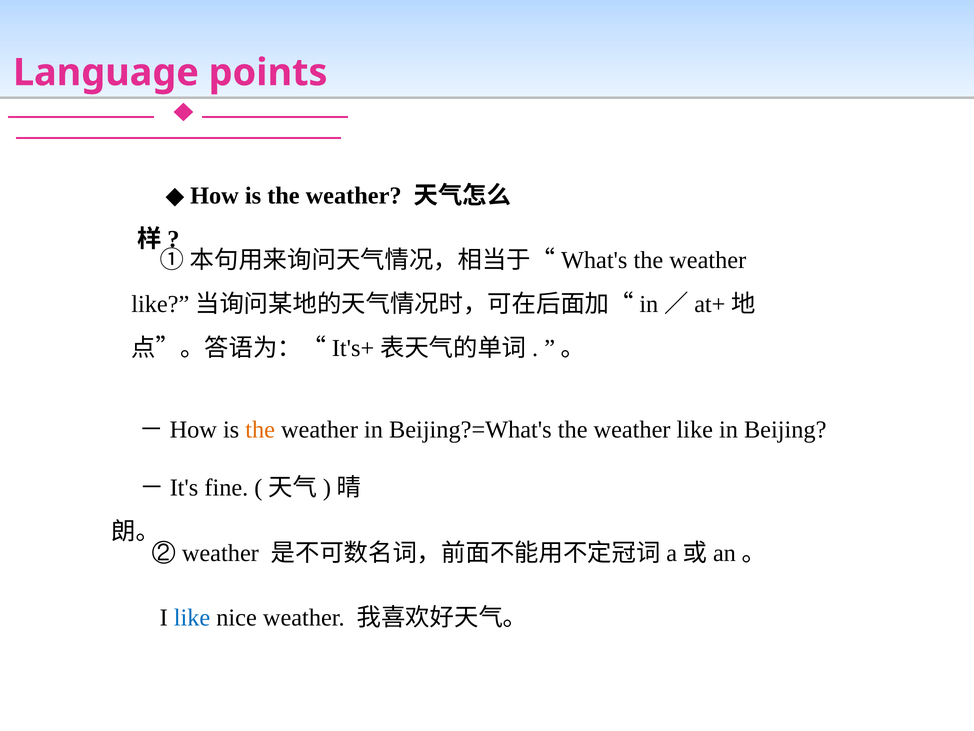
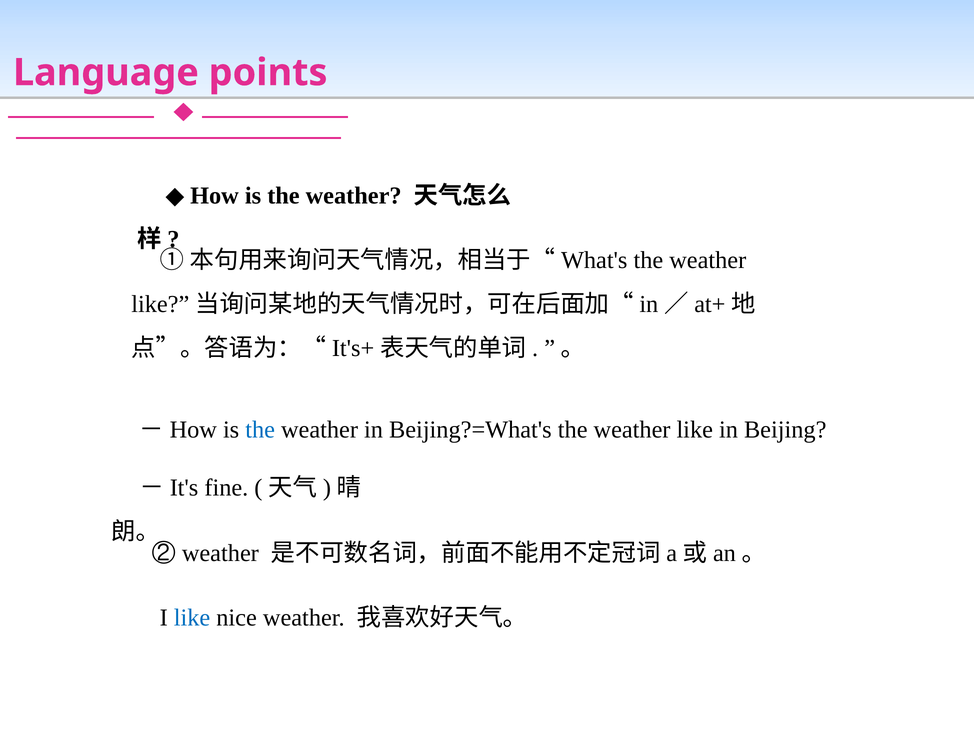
the at (260, 430) colour: orange -> blue
